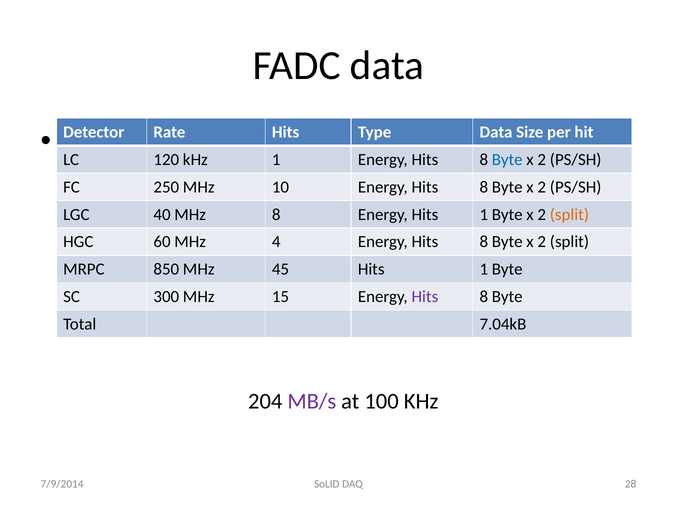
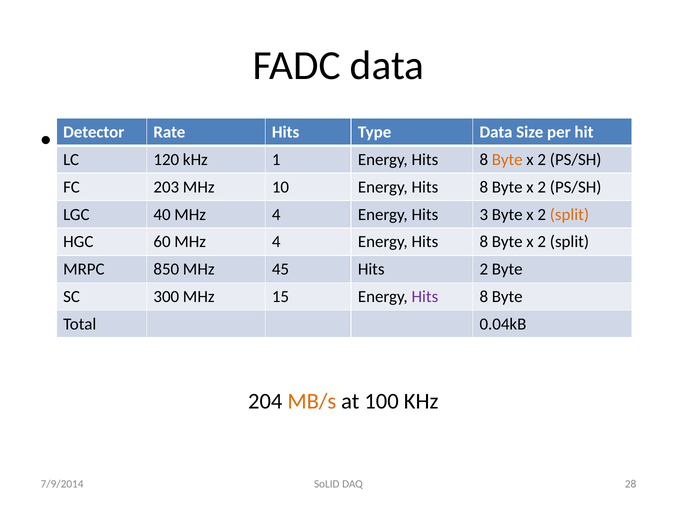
Byte at (507, 160) colour: blue -> orange
250: 250 -> 203
40 MHz 8: 8 -> 4
Energy Hits 1: 1 -> 3
45 Hits 1: 1 -> 2
7.04kB: 7.04kB -> 0.04kB
MB/s colour: purple -> orange
